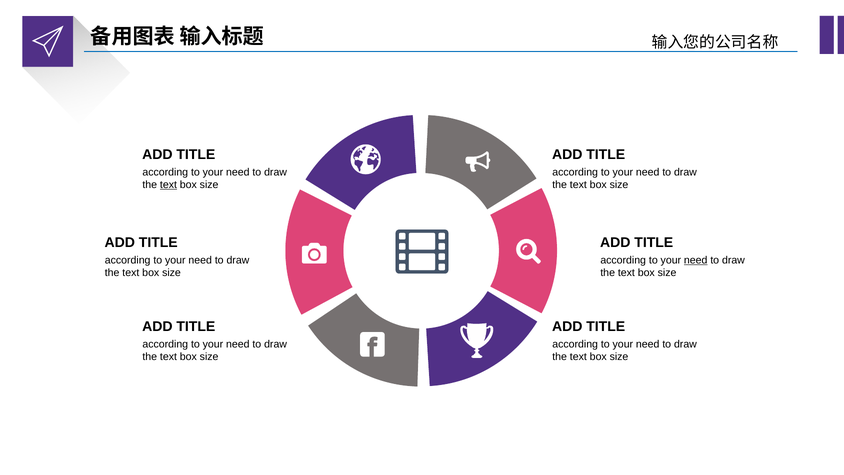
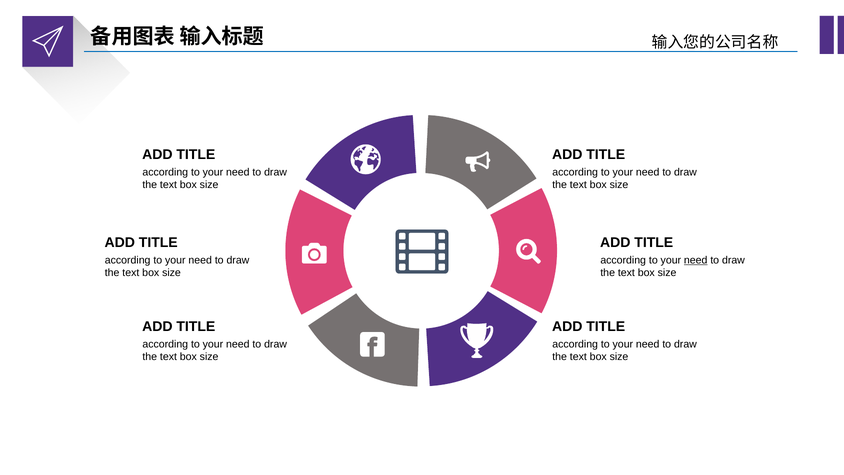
text at (168, 185) underline: present -> none
